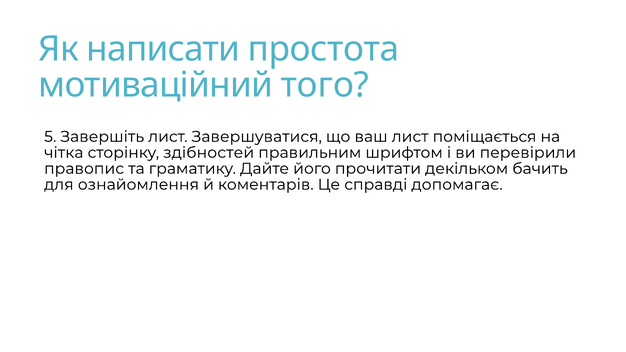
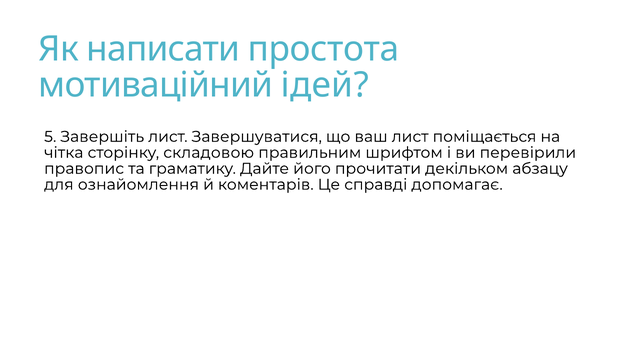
того: того -> ідей
здібностей: здібностей -> складовою
бачить: бачить -> абзацу
